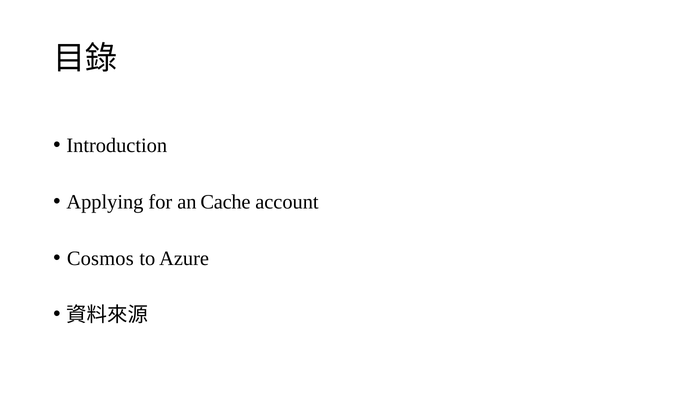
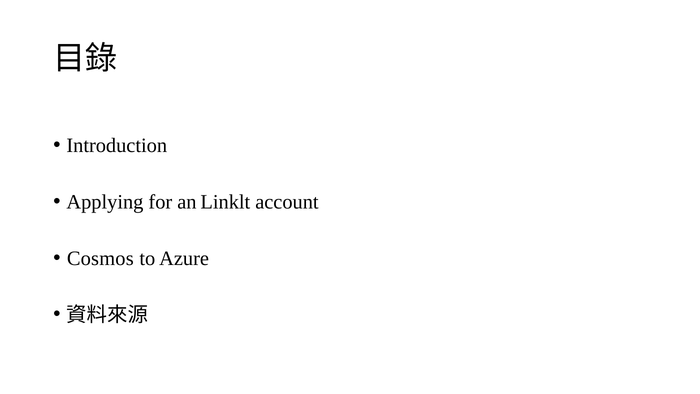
Cache: Cache -> Linklt
